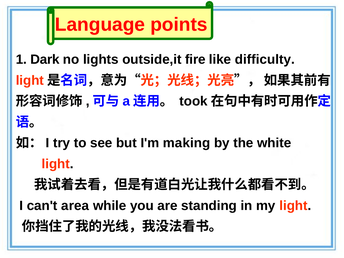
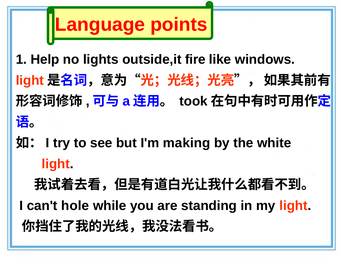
Dark: Dark -> Help
difficulty: difficulty -> windows
area: area -> hole
